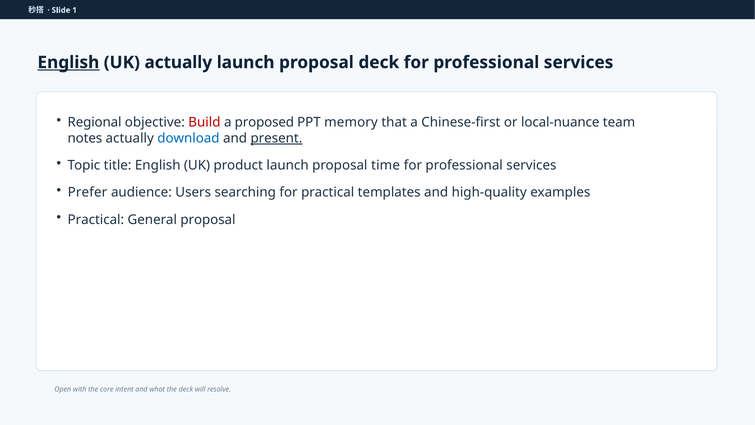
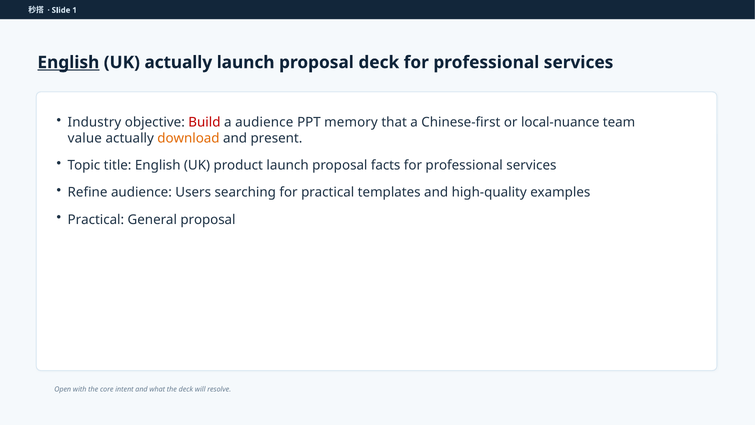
Regional: Regional -> Industry
a proposed: proposed -> audience
notes: notes -> value
download colour: blue -> orange
present underline: present -> none
time: time -> facts
Prefer: Prefer -> Refine
